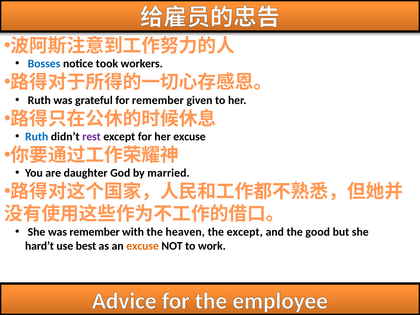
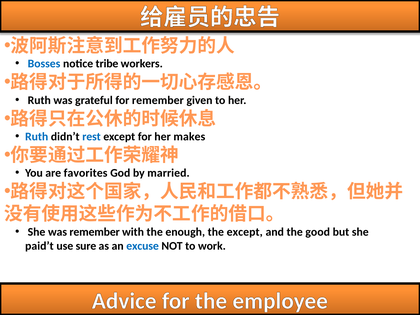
took: took -> tribe
rest colour: purple -> blue
her excuse: excuse -> makes
daughter: daughter -> favorites
heaven: heaven -> enough
hard’t: hard’t -> paid’t
best: best -> sure
excuse at (143, 246) colour: orange -> blue
